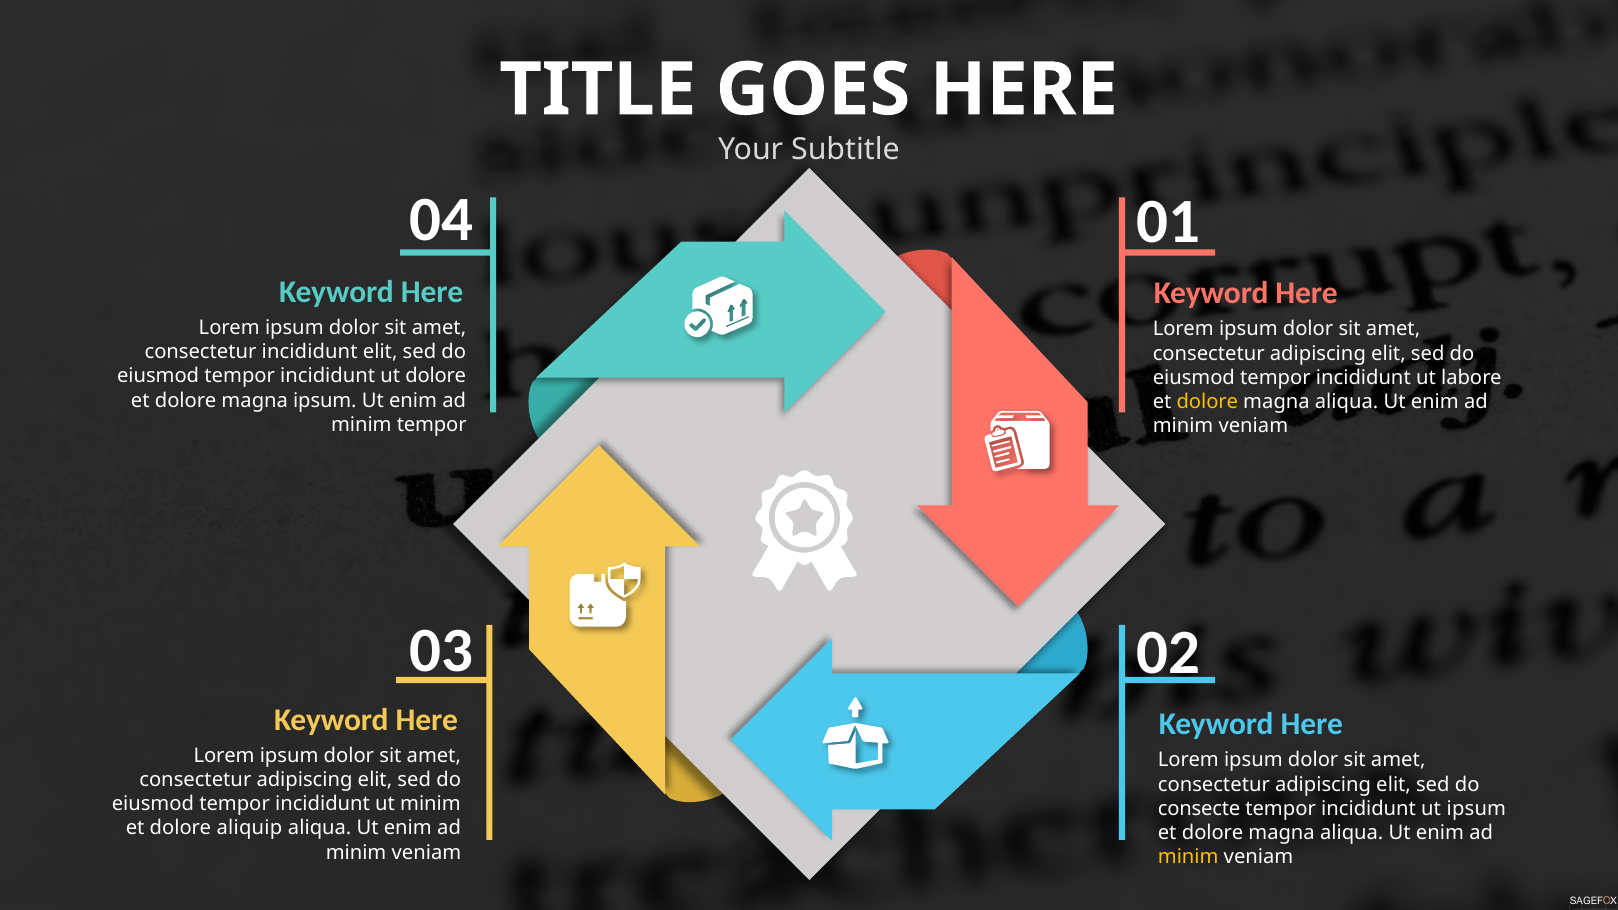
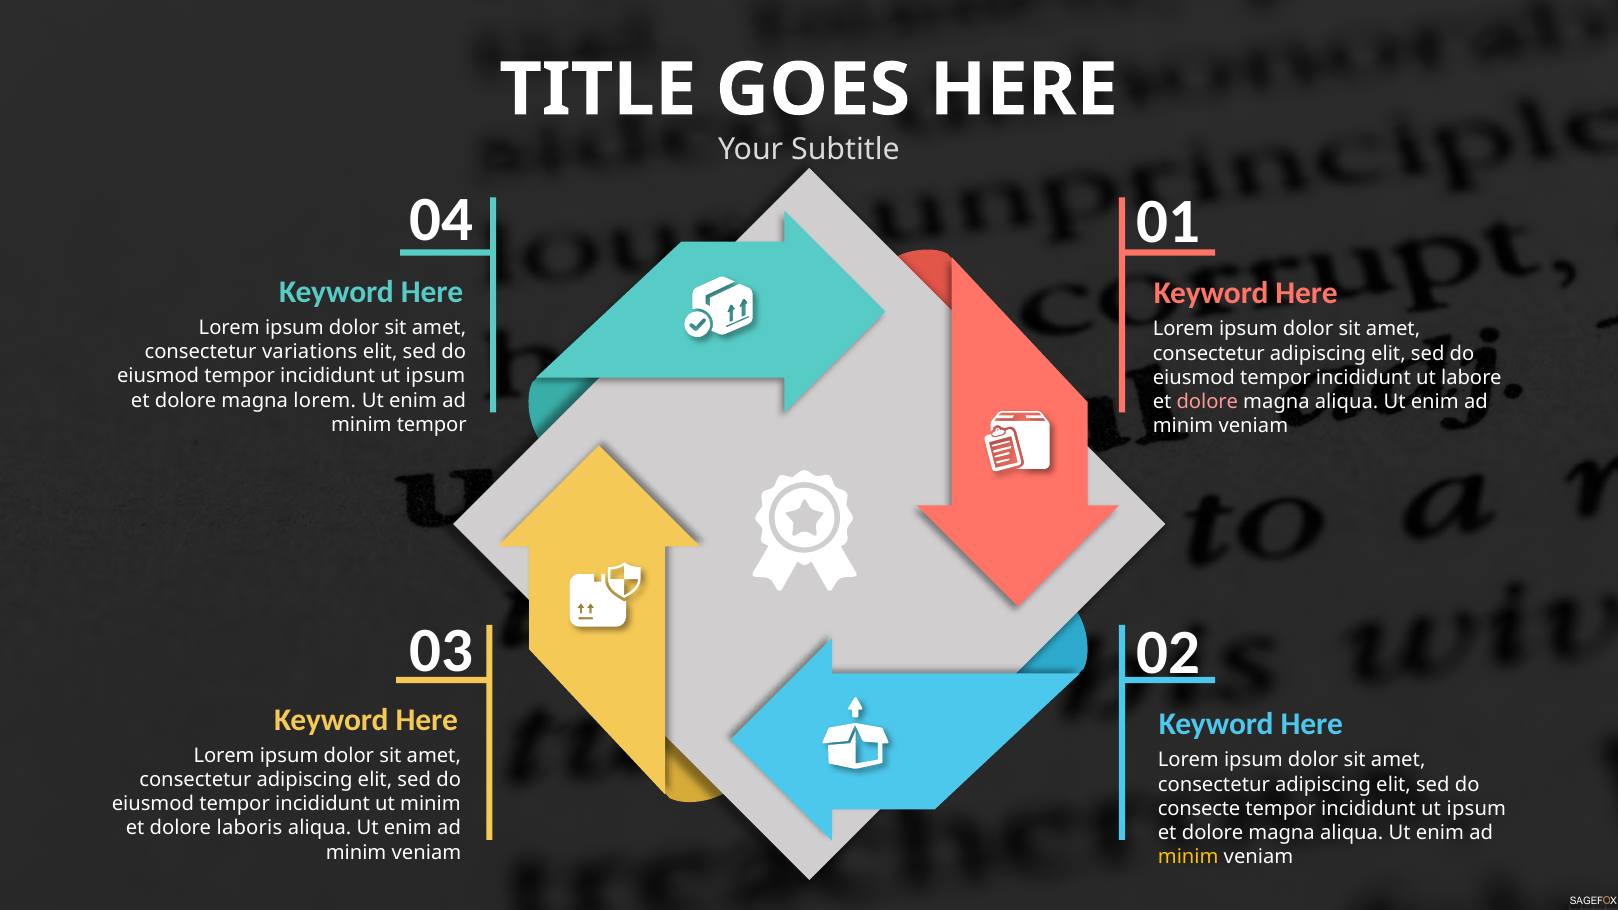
consectetur incididunt: incididunt -> variations
dolore at (436, 376): dolore -> ipsum
magna ipsum: ipsum -> lorem
dolore at (1207, 402) colour: yellow -> pink
aliquip: aliquip -> laboris
